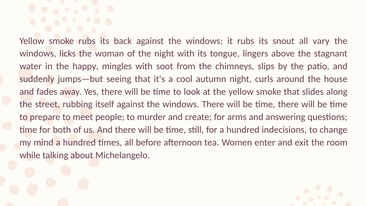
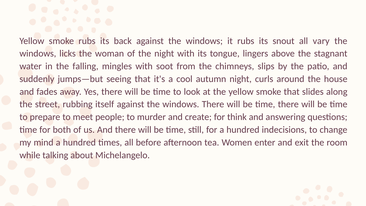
happy: happy -> falling
arms: arms -> think
